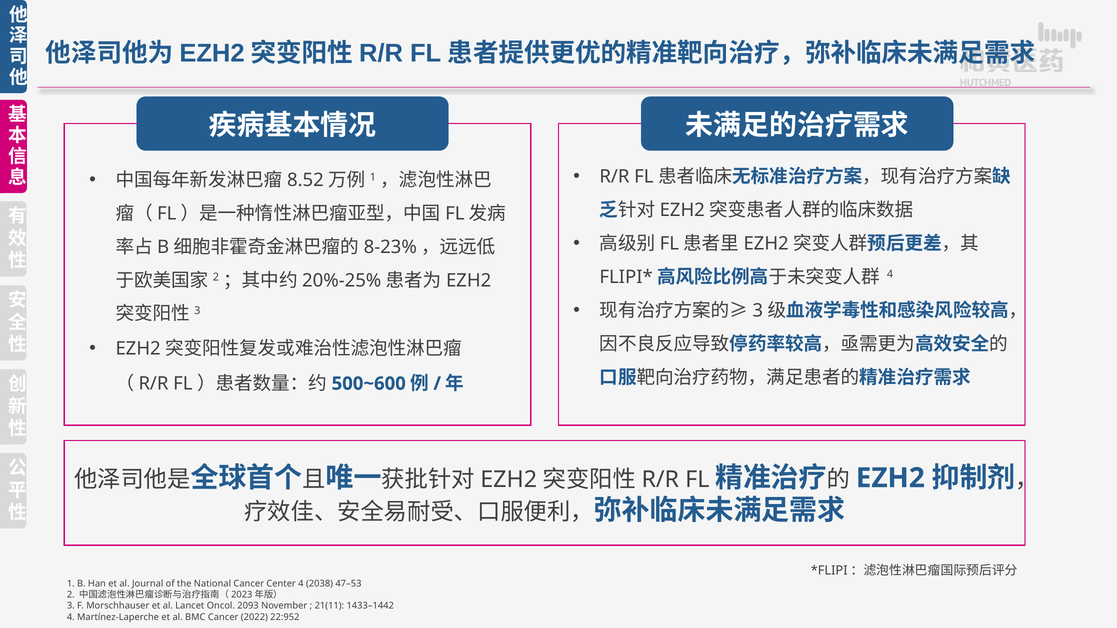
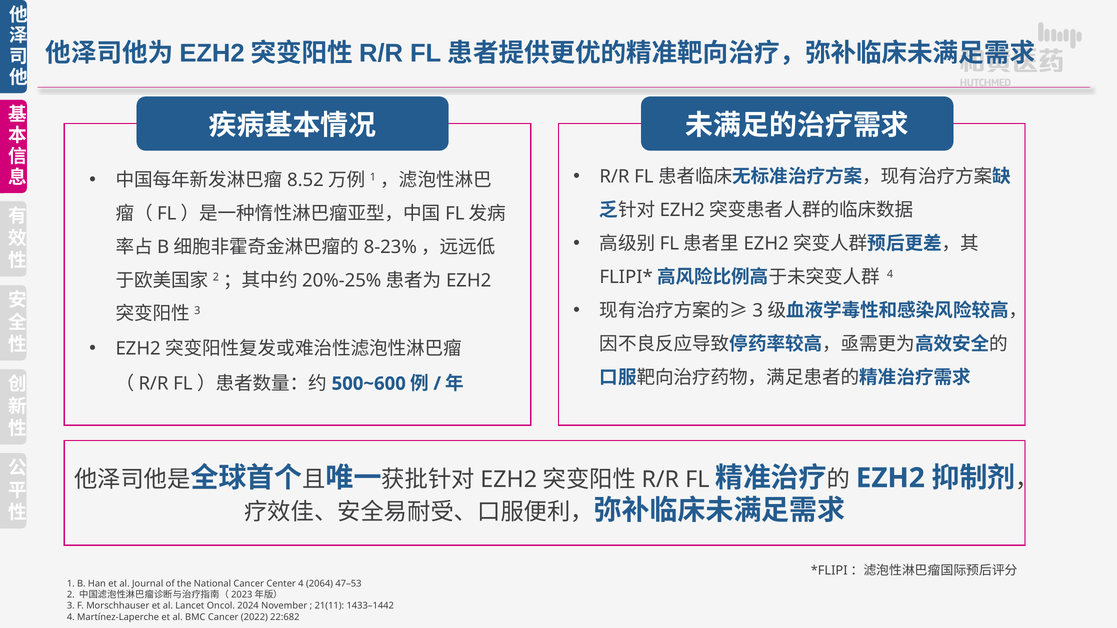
2038: 2038 -> 2064
2093: 2093 -> 2024
22:952: 22:952 -> 22:682
